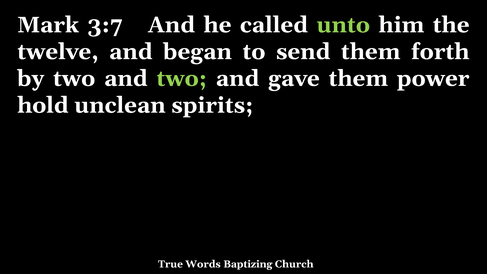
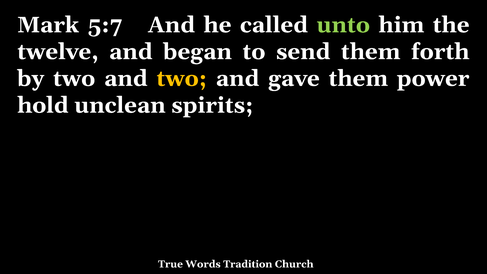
3:7: 3:7 -> 5:7
two at (182, 78) colour: light green -> yellow
Baptizing: Baptizing -> Tradition
